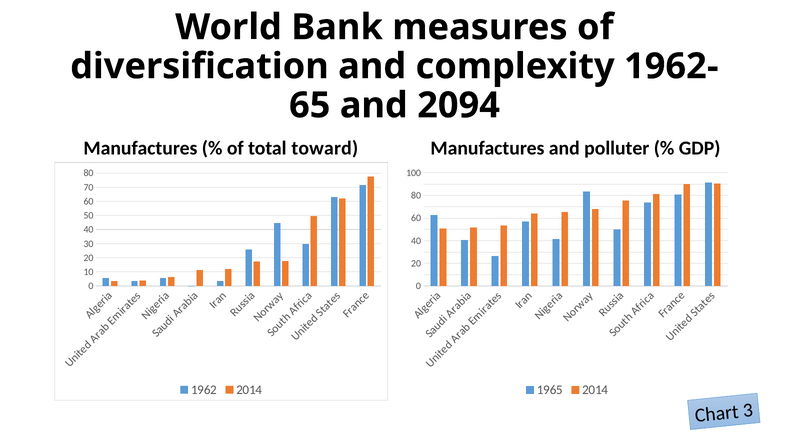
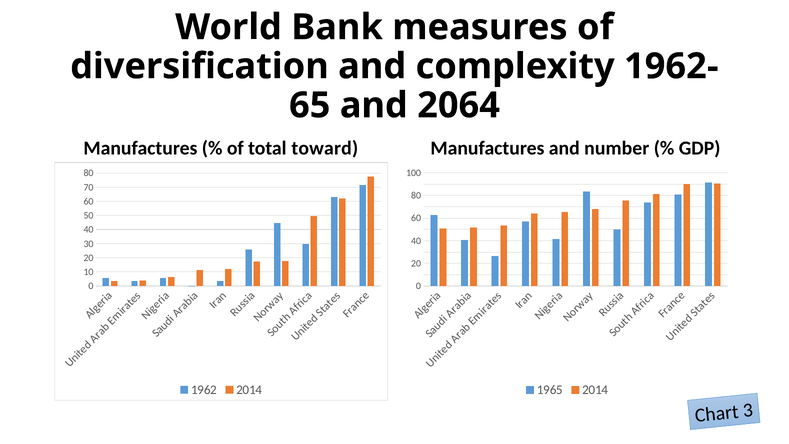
2094: 2094 -> 2064
polluter: polluter -> number
